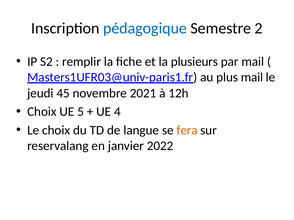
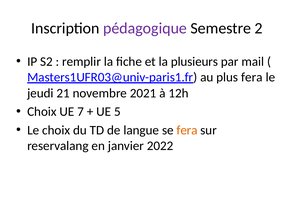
pédagogique colour: blue -> purple
plus mail: mail -> fera
45: 45 -> 21
5: 5 -> 7
4: 4 -> 5
